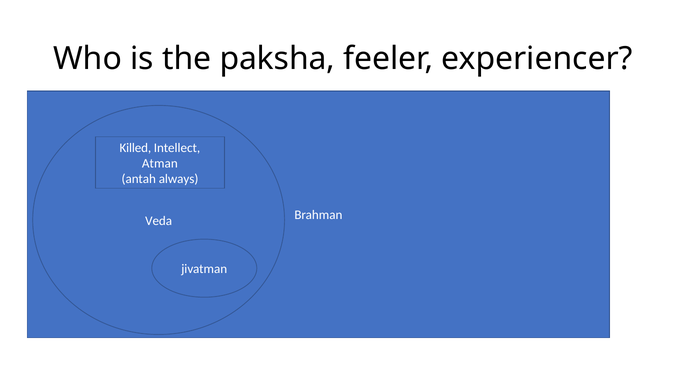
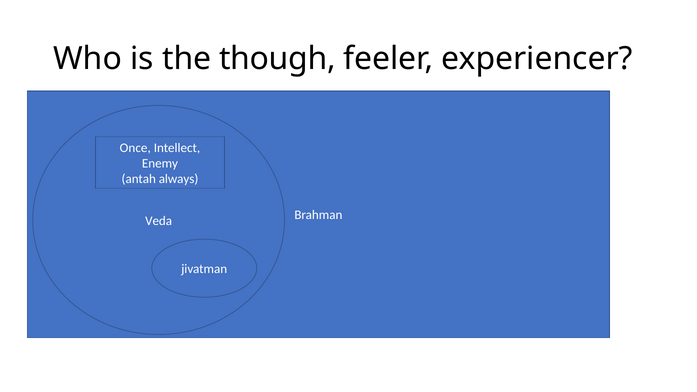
paksha: paksha -> though
Killed: Killed -> Once
Atman: Atman -> Enemy
